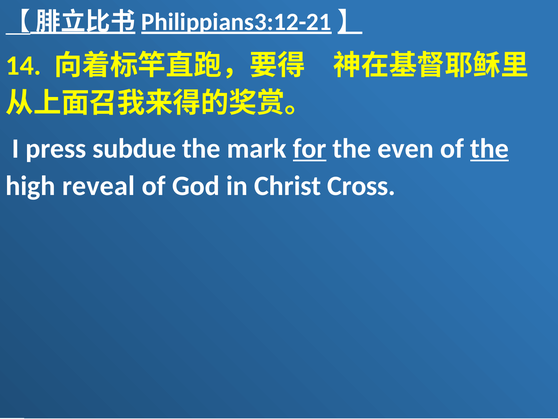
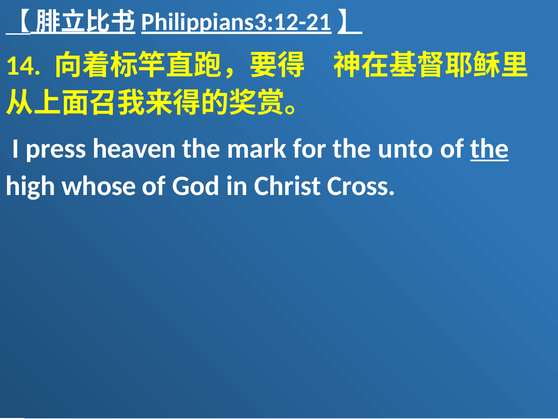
subdue: subdue -> heaven
for underline: present -> none
even: even -> unto
reveal: reveal -> whose
